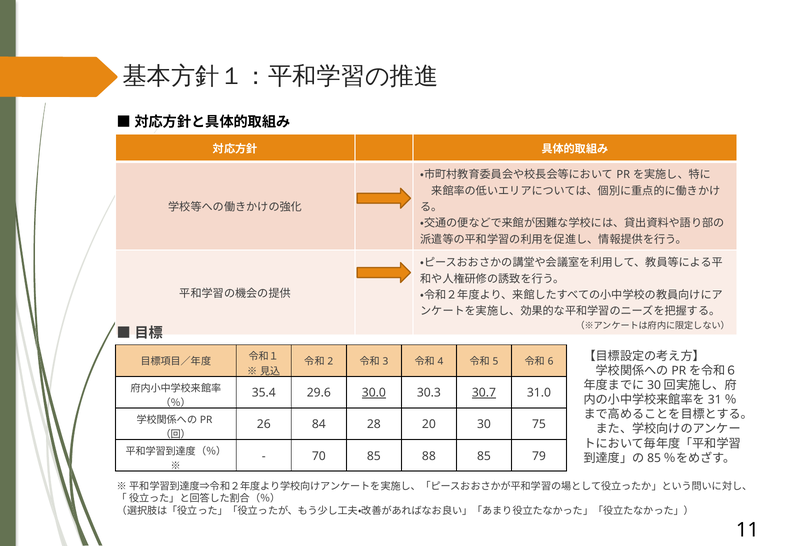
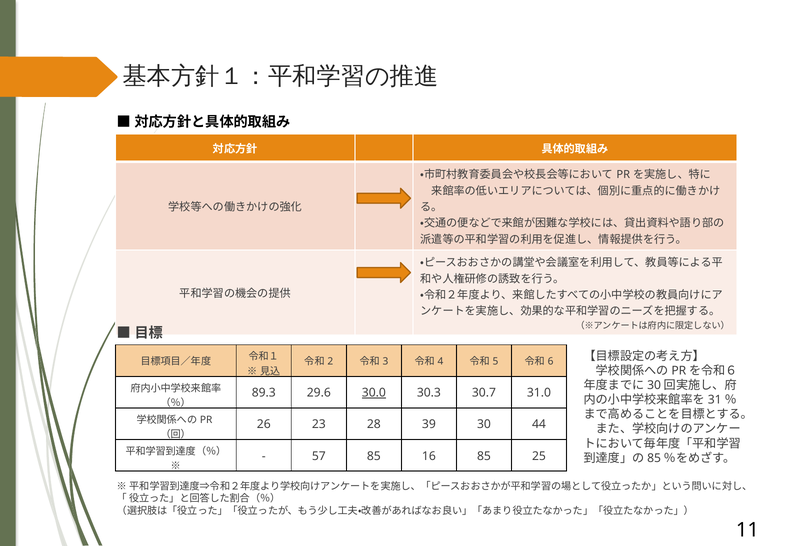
35.4: 35.4 -> 89.3
30.7 underline: present -> none
84: 84 -> 23
20: 20 -> 39
75: 75 -> 44
70: 70 -> 57
88: 88 -> 16
79: 79 -> 25
